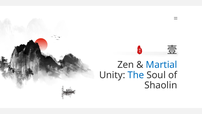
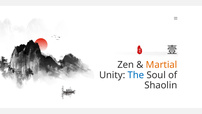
Martial colour: blue -> orange
